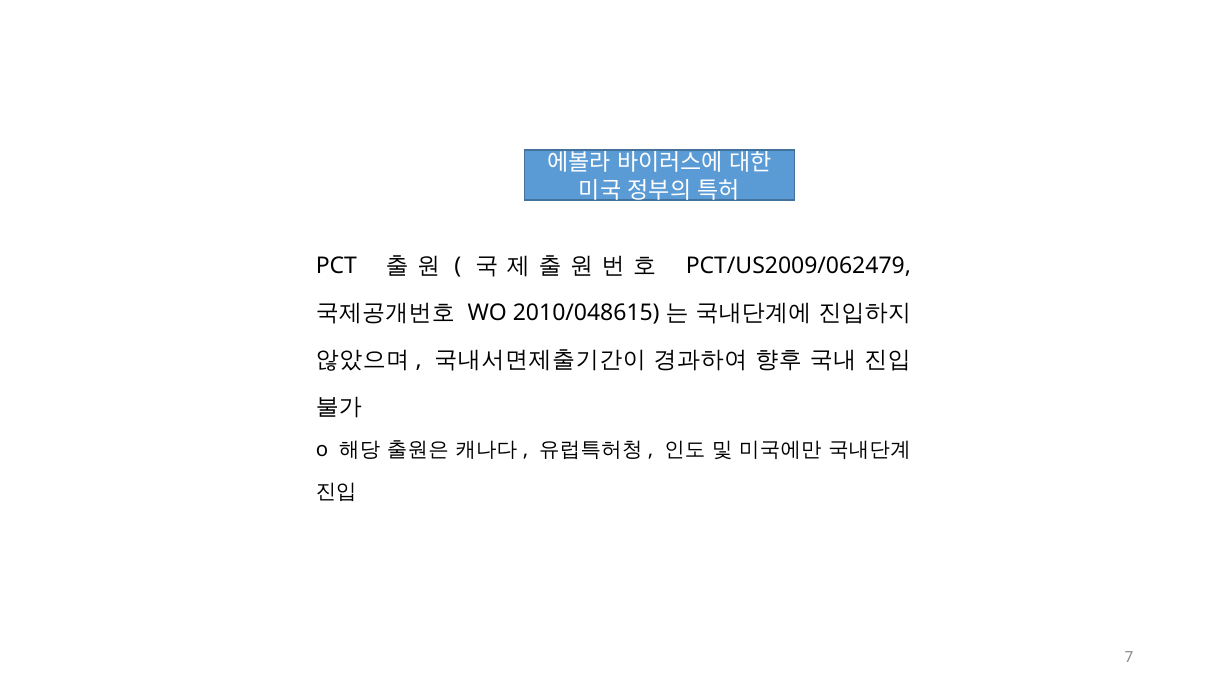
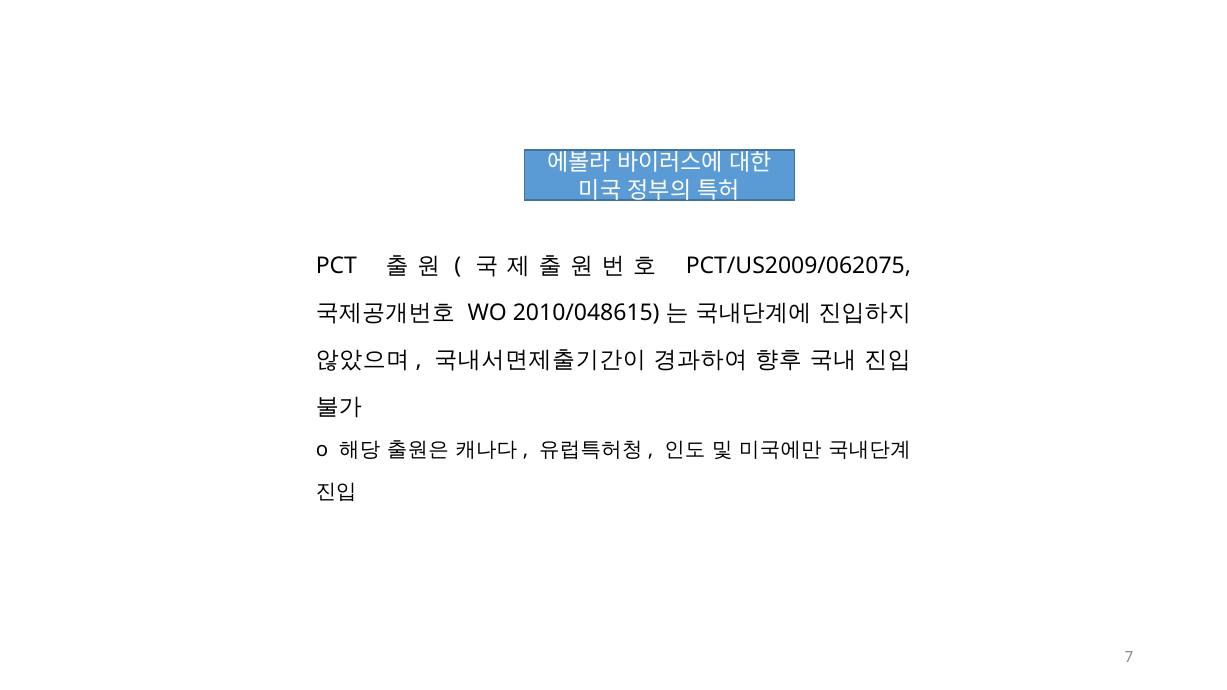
PCT/US2009/062479: PCT/US2009/062479 -> PCT/US2009/062075
